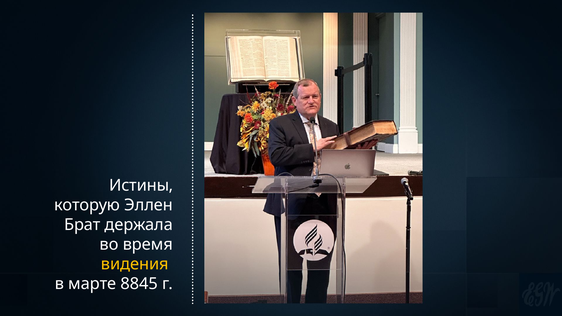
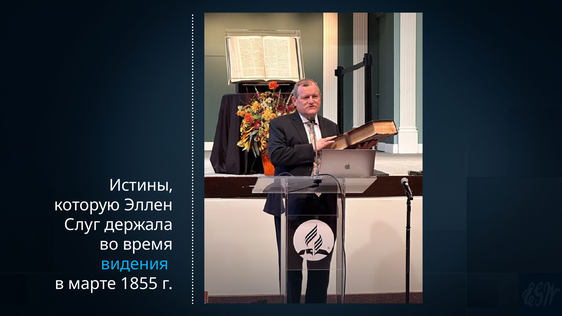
Брат: Брат -> Слуг
видения colour: yellow -> light blue
8845: 8845 -> 1855
